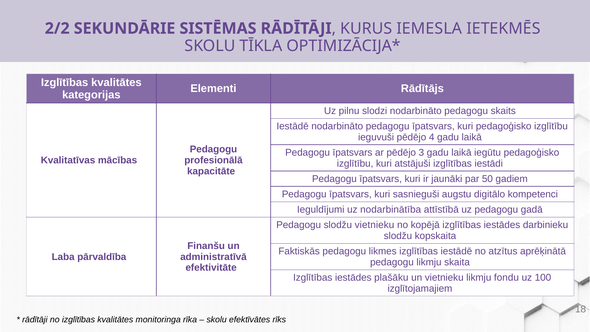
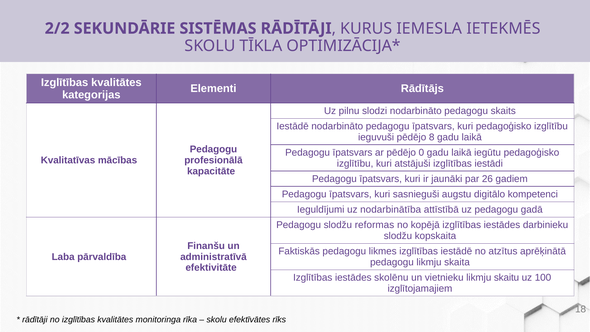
4: 4 -> 8
3: 3 -> 0
50: 50 -> 26
slodžu vietnieku: vietnieku -> reformas
plašāku: plašāku -> skolēnu
fondu: fondu -> skaitu
